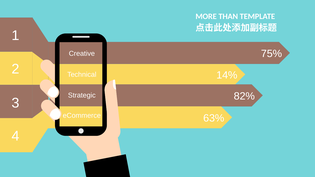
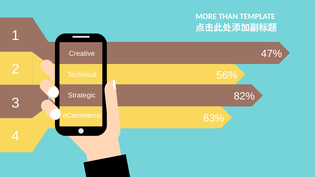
75%: 75% -> 47%
14%: 14% -> 56%
